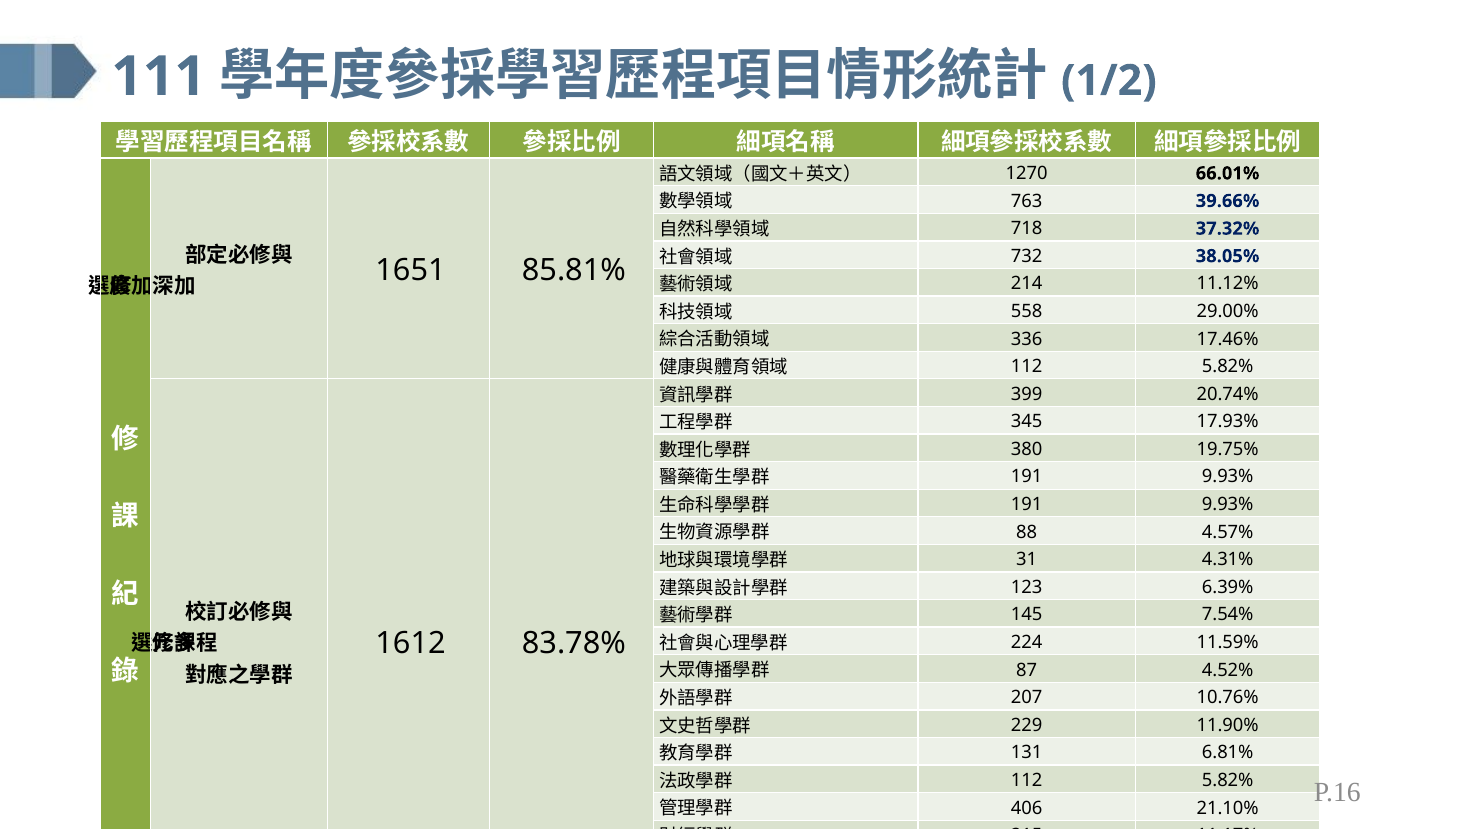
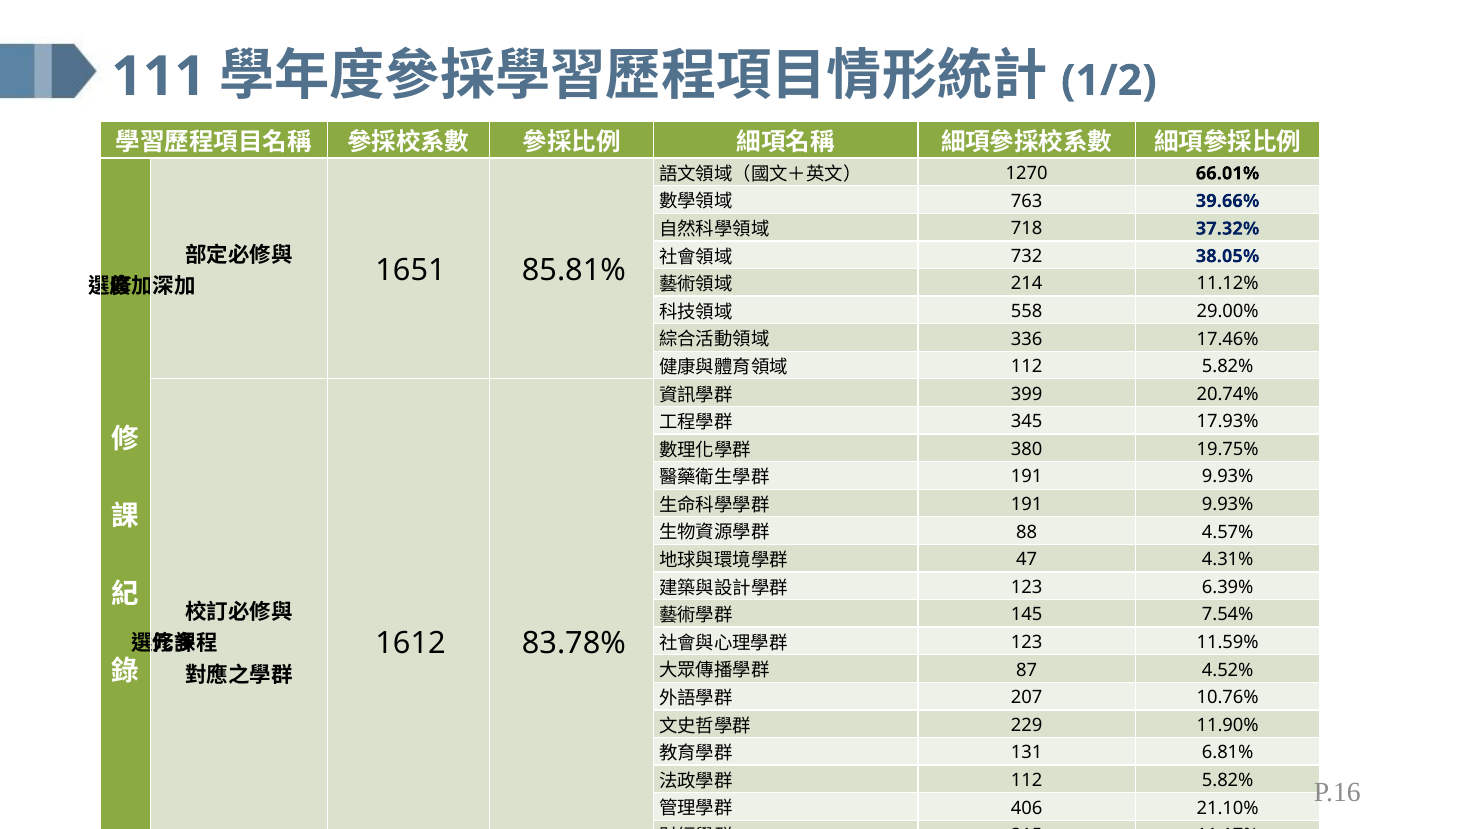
31: 31 -> 47
224 at (1027, 642): 224 -> 123
